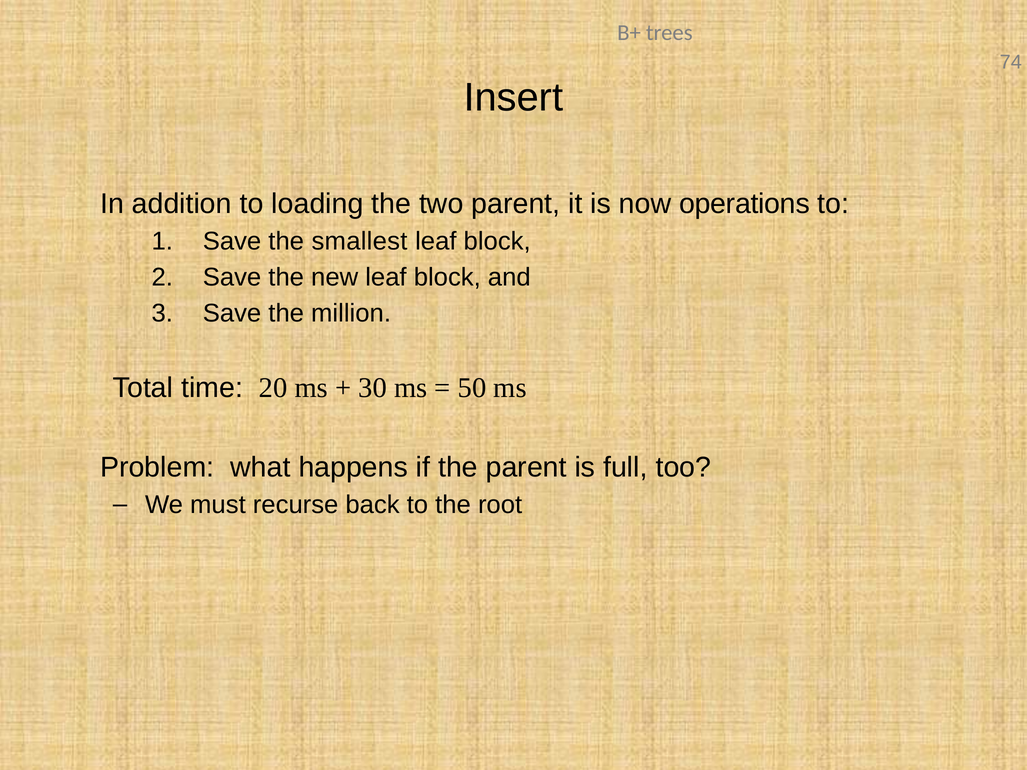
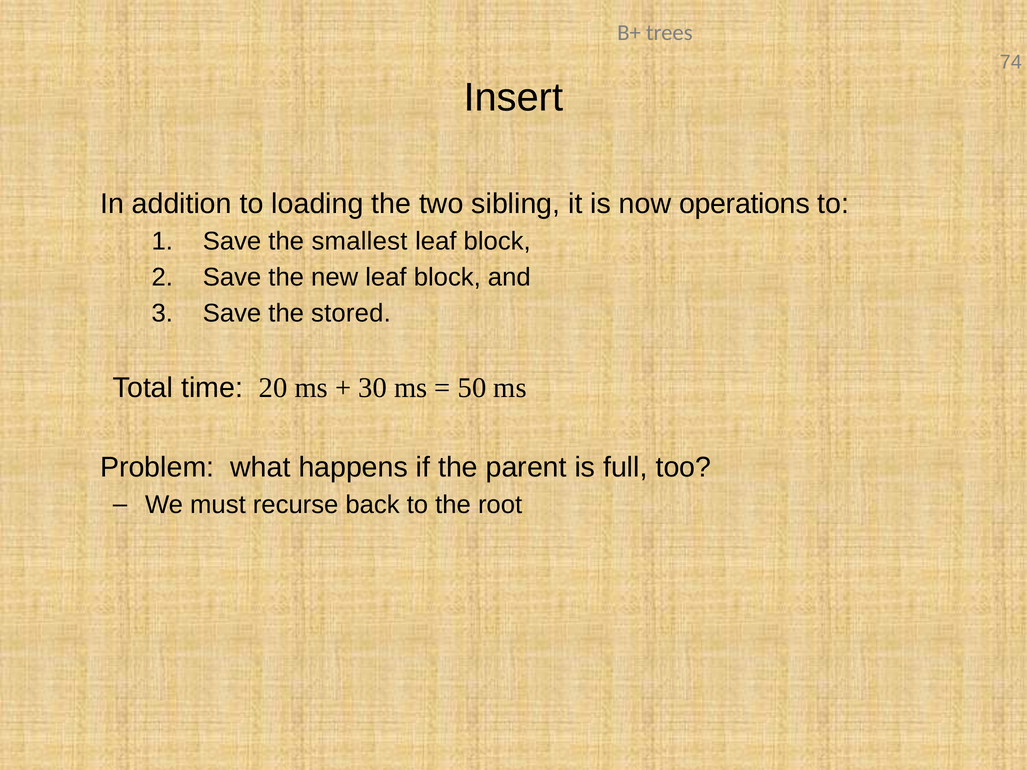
two parent: parent -> sibling
million: million -> stored
